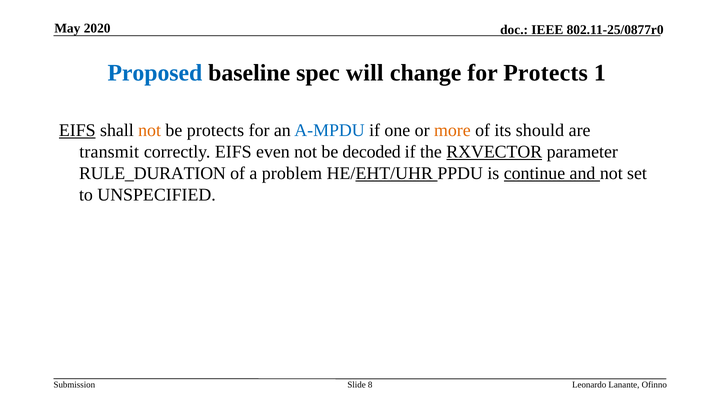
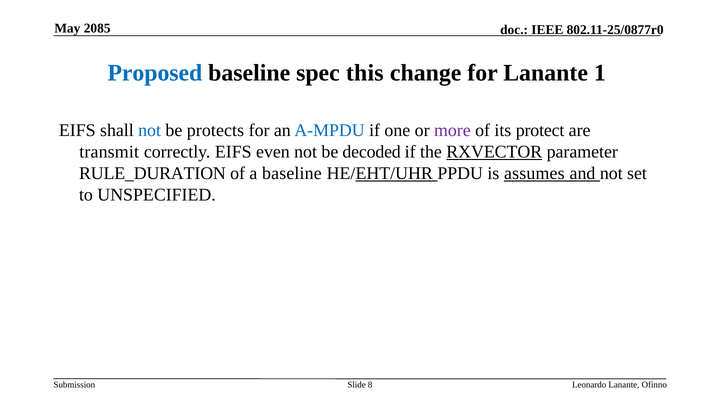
2020: 2020 -> 2085
will: will -> this
for Protects: Protects -> Lanante
EIFS at (77, 131) underline: present -> none
not at (150, 131) colour: orange -> blue
more colour: orange -> purple
should: should -> protect
a problem: problem -> baseline
continue: continue -> assumes
